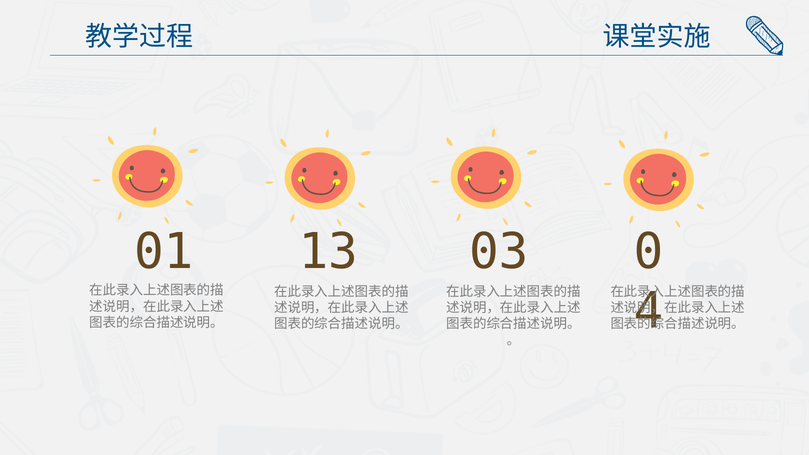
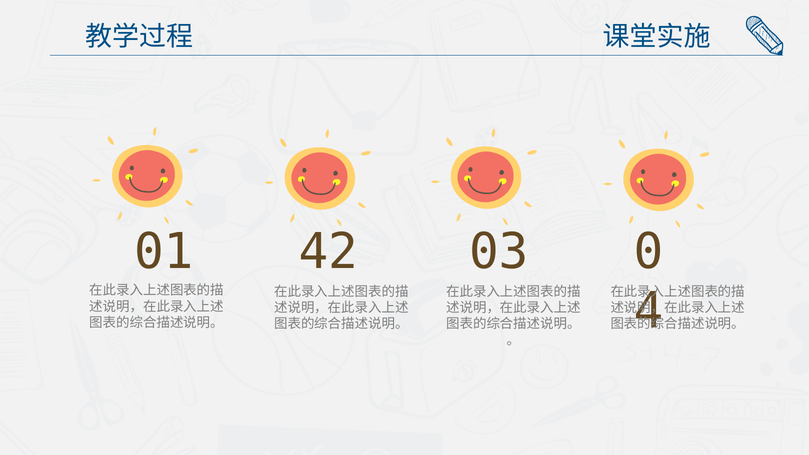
13: 13 -> 42
